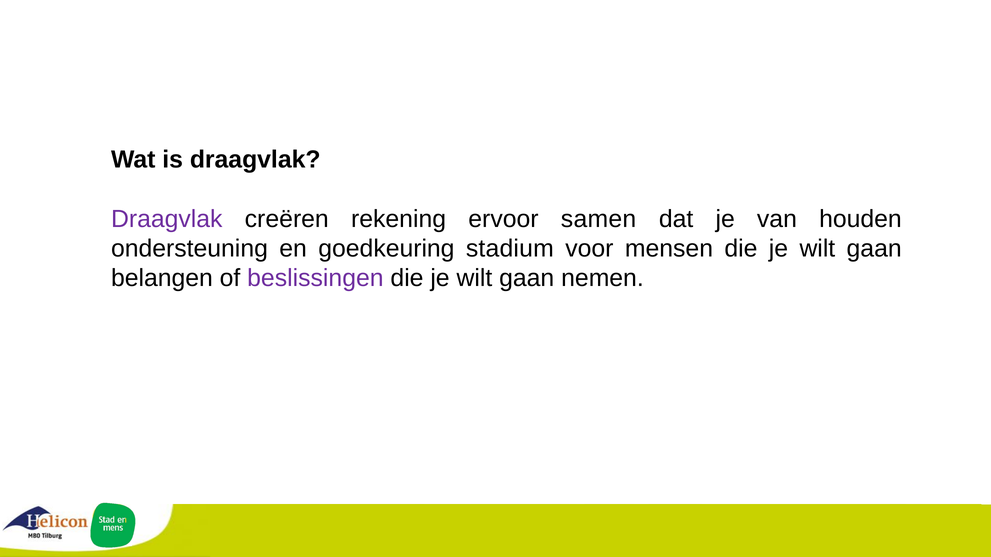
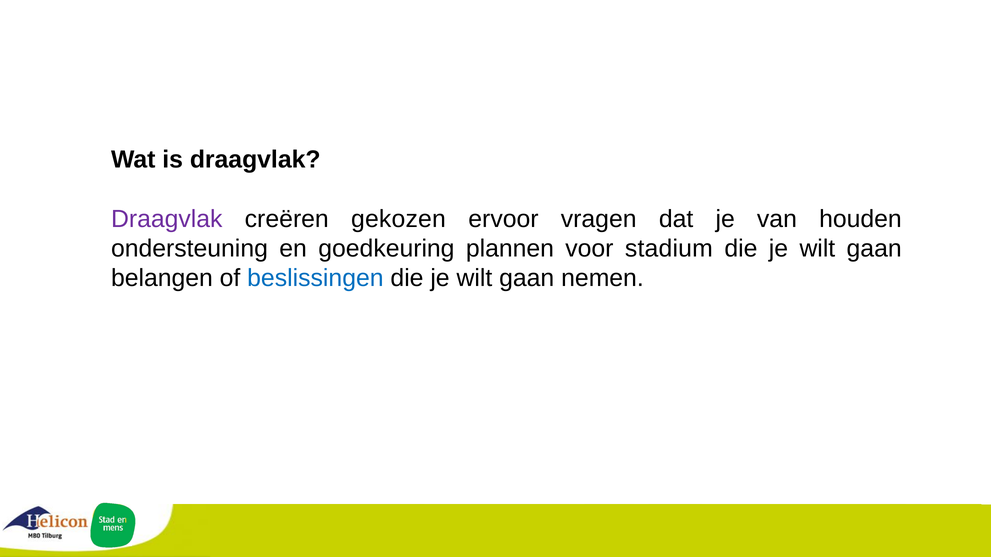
rekening: rekening -> gekozen
samen: samen -> vragen
stadium: stadium -> plannen
mensen: mensen -> stadium
beslissingen colour: purple -> blue
